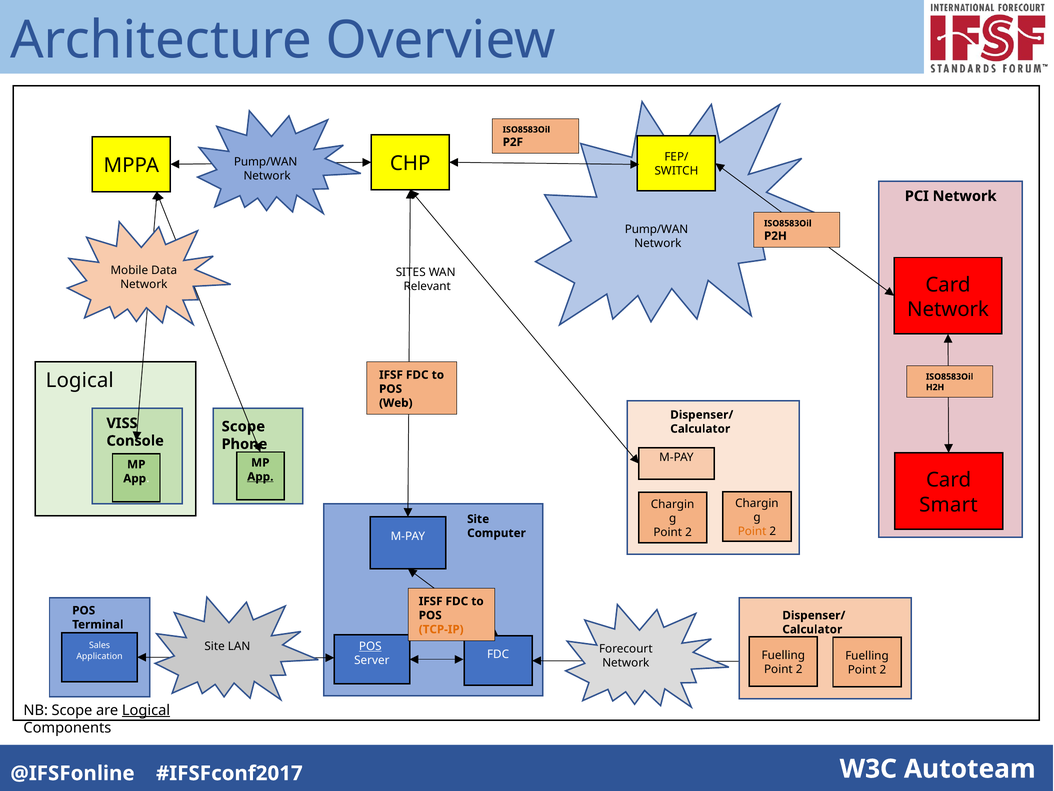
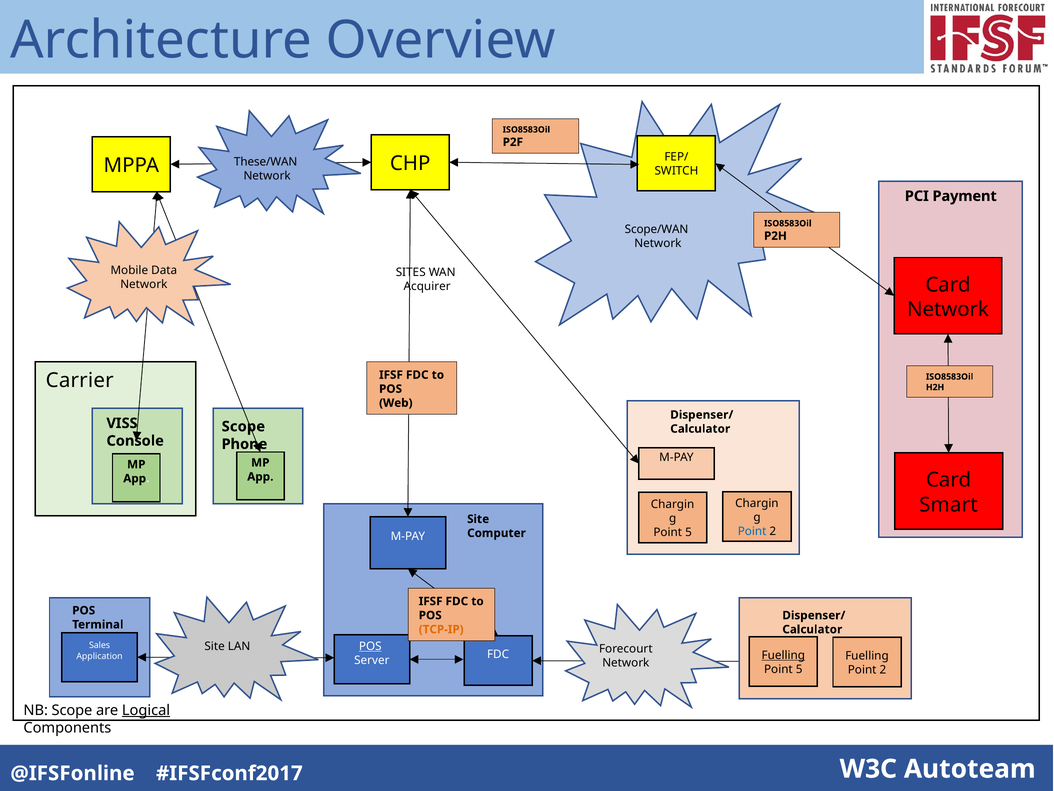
MPPA Pump/WAN: Pump/WAN -> These/WAN
PCI Network: Network -> Payment
Pump/WAN at (656, 229): Pump/WAN -> Scope/WAN
Relevant: Relevant -> Acquirer
Logical at (80, 380): Logical -> Carrier
App at (260, 476) underline: present -> none
Point at (752, 531) colour: orange -> blue
2 at (688, 532): 2 -> 5
Fuelling at (783, 655) underline: none -> present
2 at (799, 669): 2 -> 5
